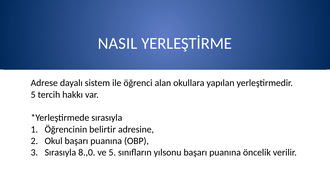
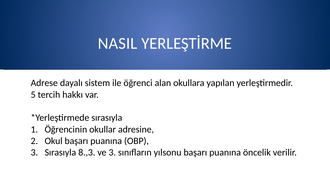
belirtir: belirtir -> okullar
8.,0: 8.,0 -> 8.,3
ve 5: 5 -> 3
